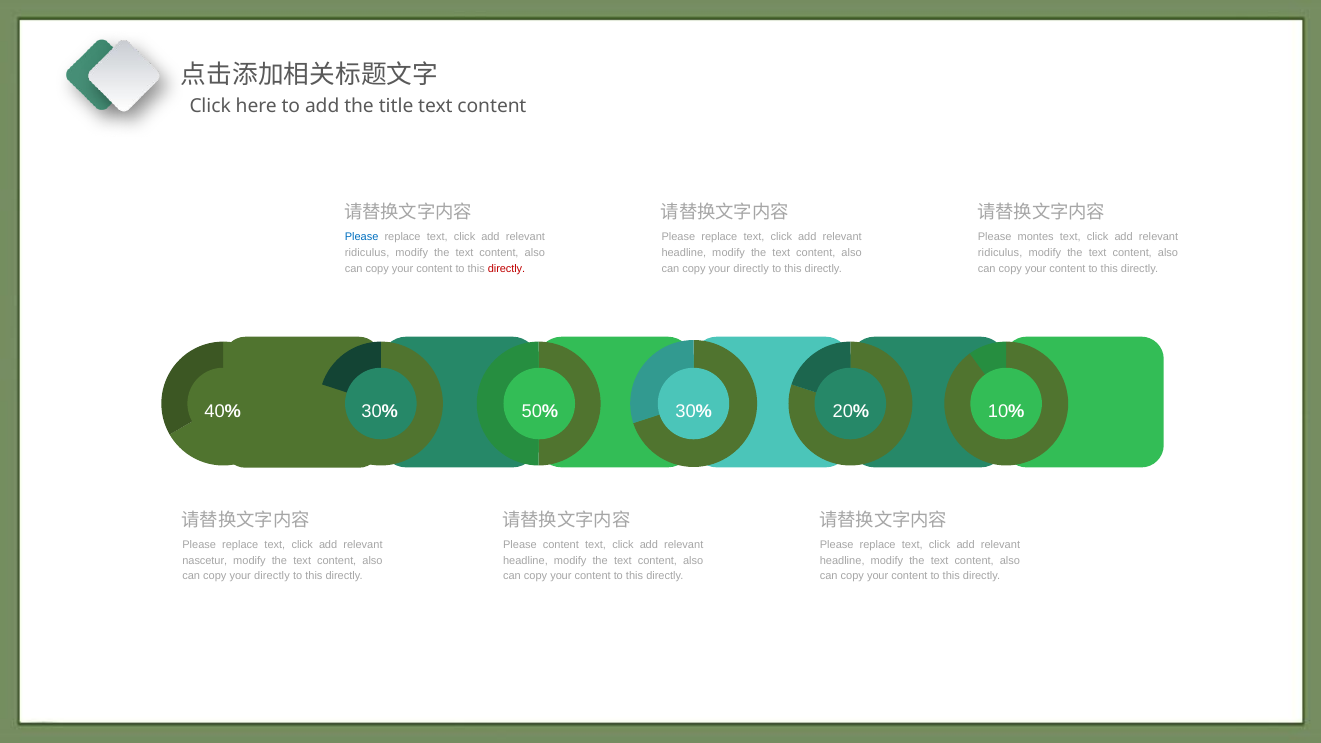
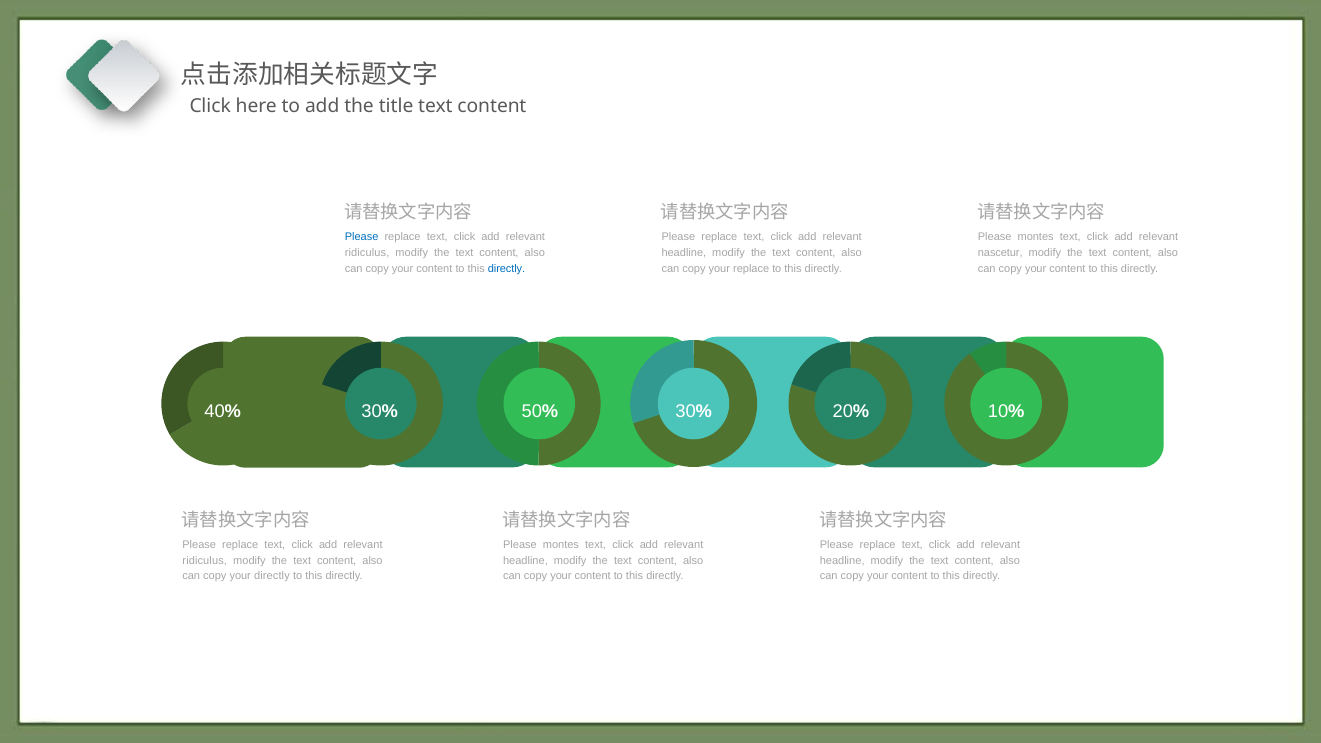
ridiculus at (1000, 253): ridiculus -> nascetur
directly at (507, 268) colour: red -> blue
directly at (751, 268): directly -> replace
content at (561, 545): content -> montes
nascetur at (205, 560): nascetur -> ridiculus
